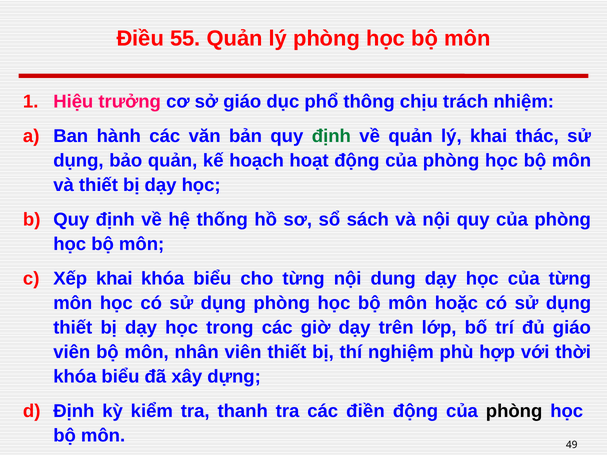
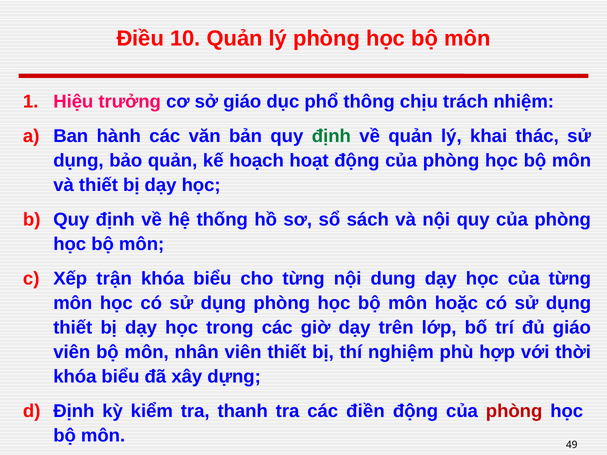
55: 55 -> 10
Xếp khai: khai -> trận
phòng at (514, 411) colour: black -> red
